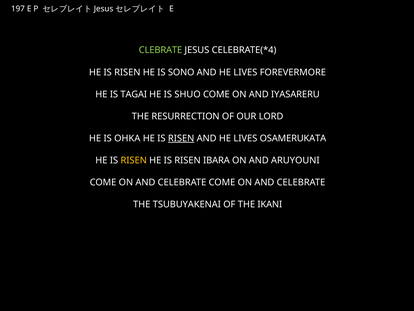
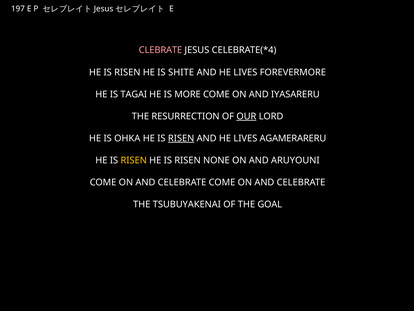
CLEBRATE colour: light green -> pink
SONO: SONO -> SHITE
SHUO: SHUO -> MORE
OUR underline: none -> present
OSAMERUKATA: OSAMERUKATA -> AGAMERARERU
IBARA: IBARA -> NONE
IKANI: IKANI -> GOAL
